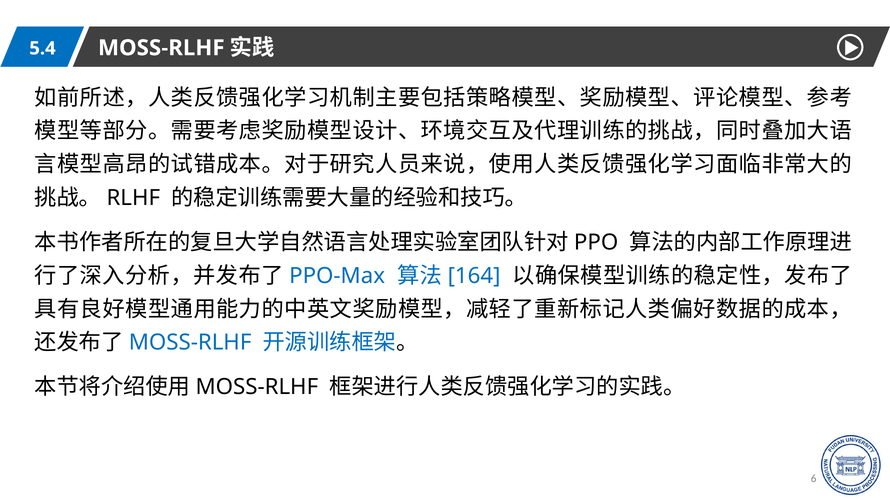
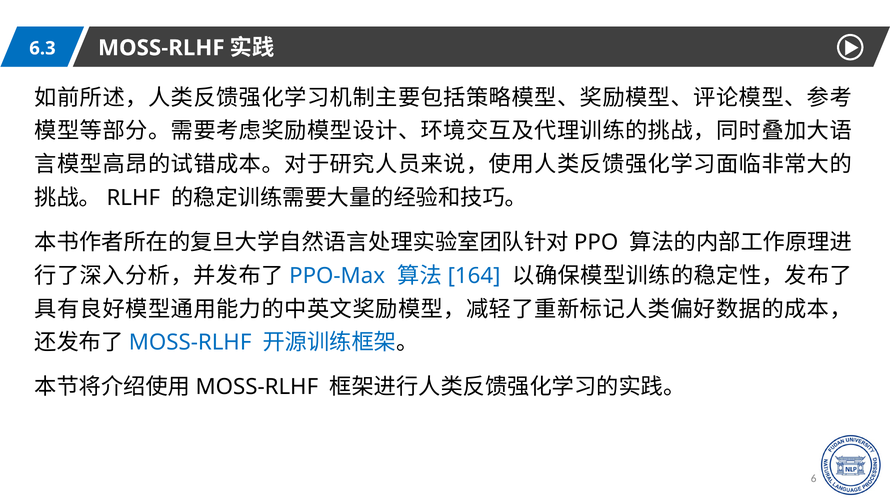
5.4: 5.4 -> 6.3
